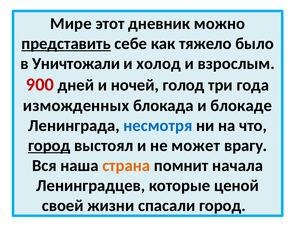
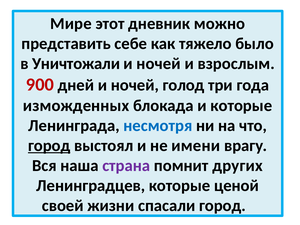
представить underline: present -> none
холод at (159, 64): холод -> ночей
и блокаде: блокаде -> которые
может: может -> имени
страна colour: orange -> purple
начала: начала -> других
